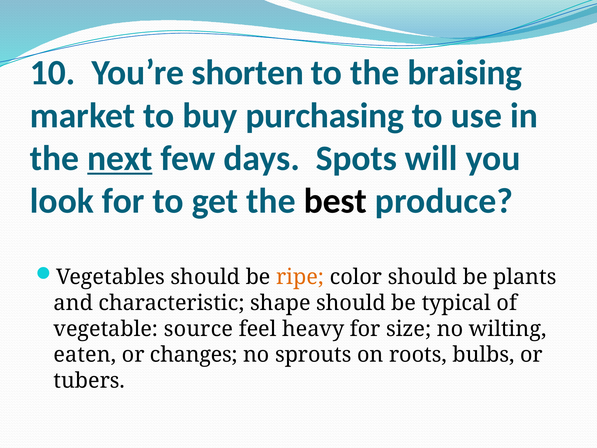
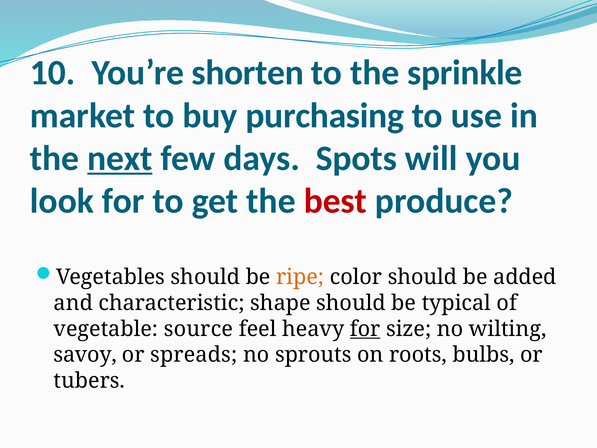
braising: braising -> sprinkle
best colour: black -> red
plants: plants -> added
for at (365, 329) underline: none -> present
eaten: eaten -> savoy
changes: changes -> spreads
